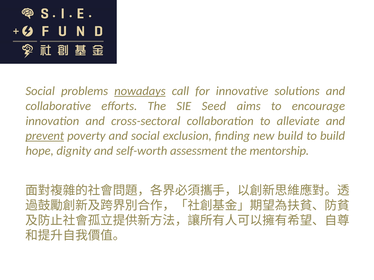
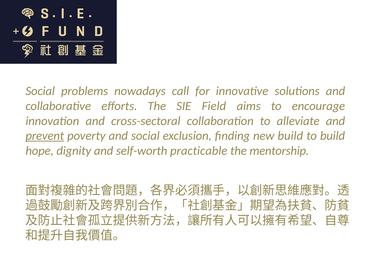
nowadays underline: present -> none
Seed: Seed -> Field
assessment: assessment -> practicable
